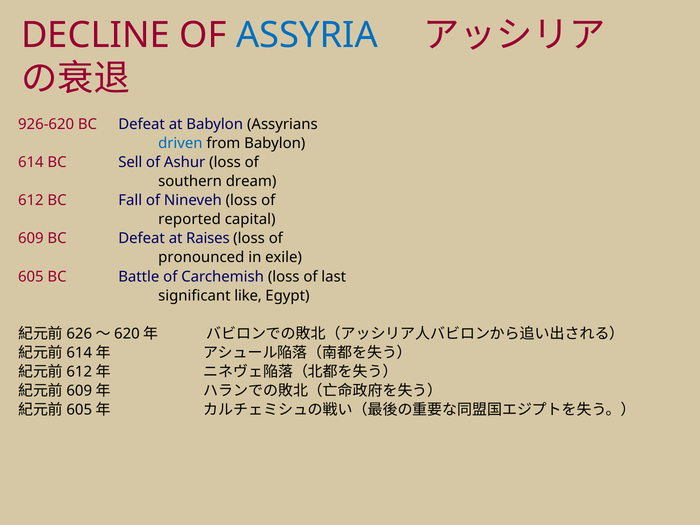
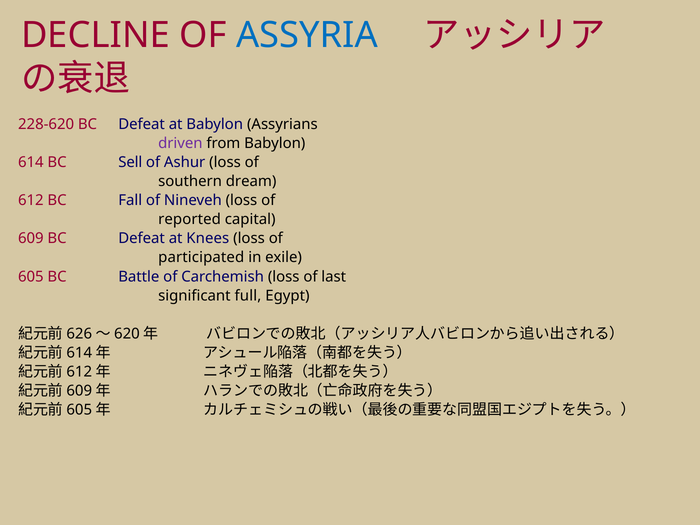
926-620: 926-620 -> 228-620
driven colour: blue -> purple
Raises: Raises -> Knees
pronounced: pronounced -> participated
like: like -> full
